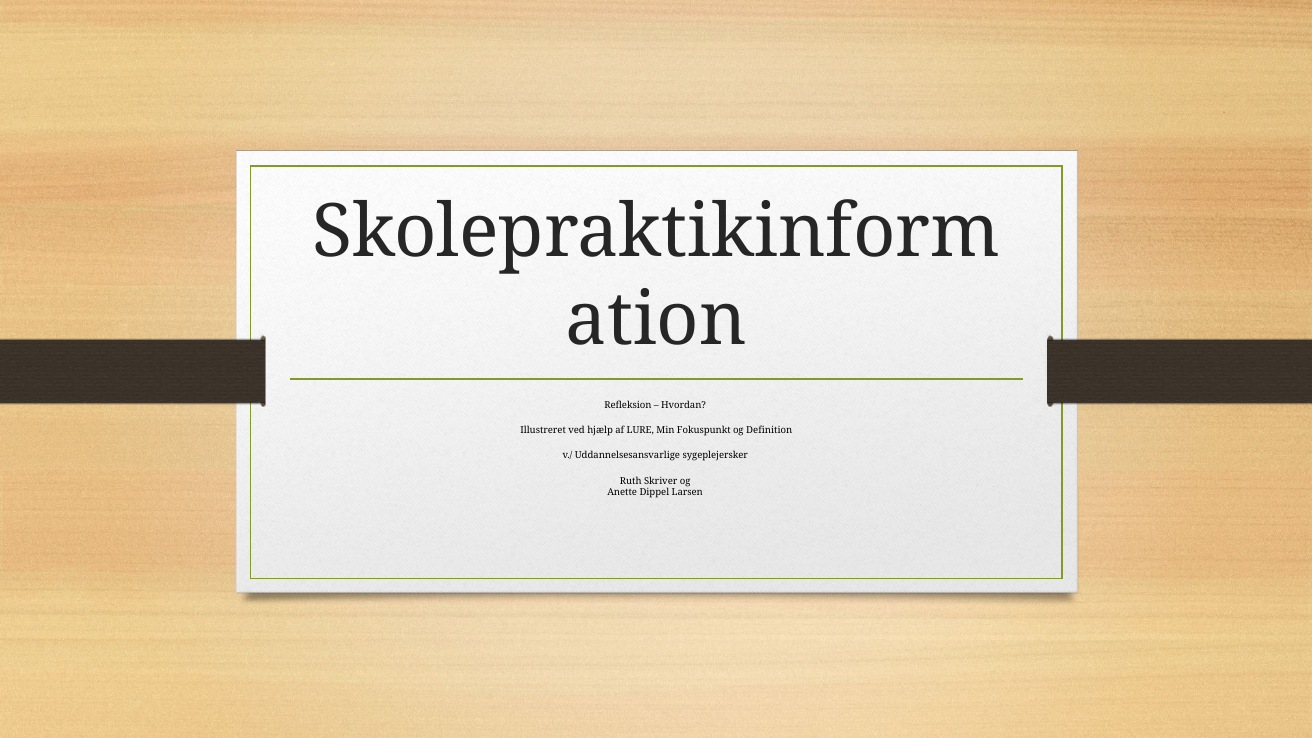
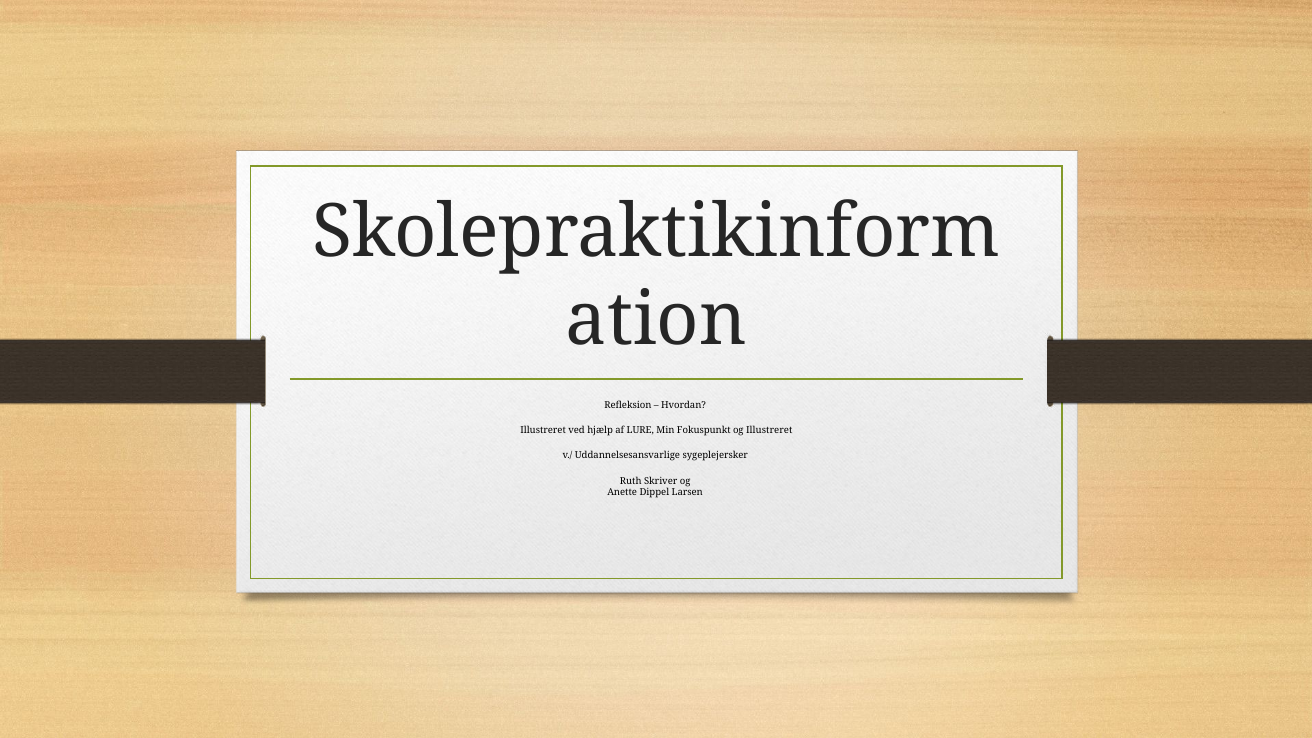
og Definition: Definition -> Illustreret
